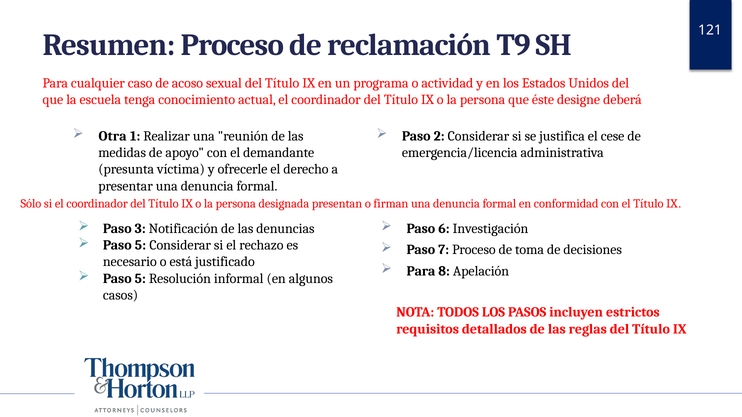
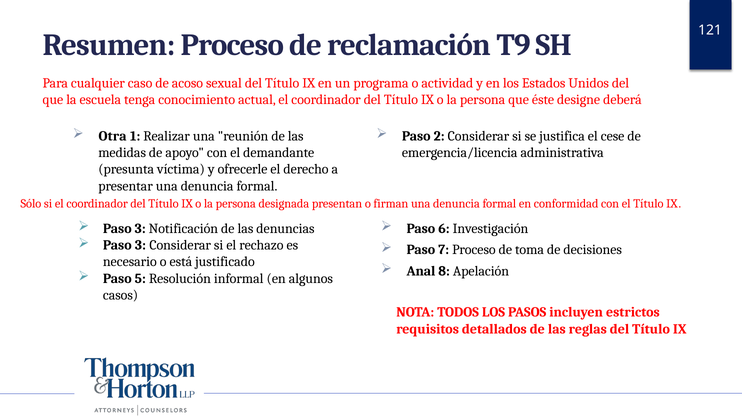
5 at (140, 245): 5 -> 3
Para at (421, 271): Para -> Anal
